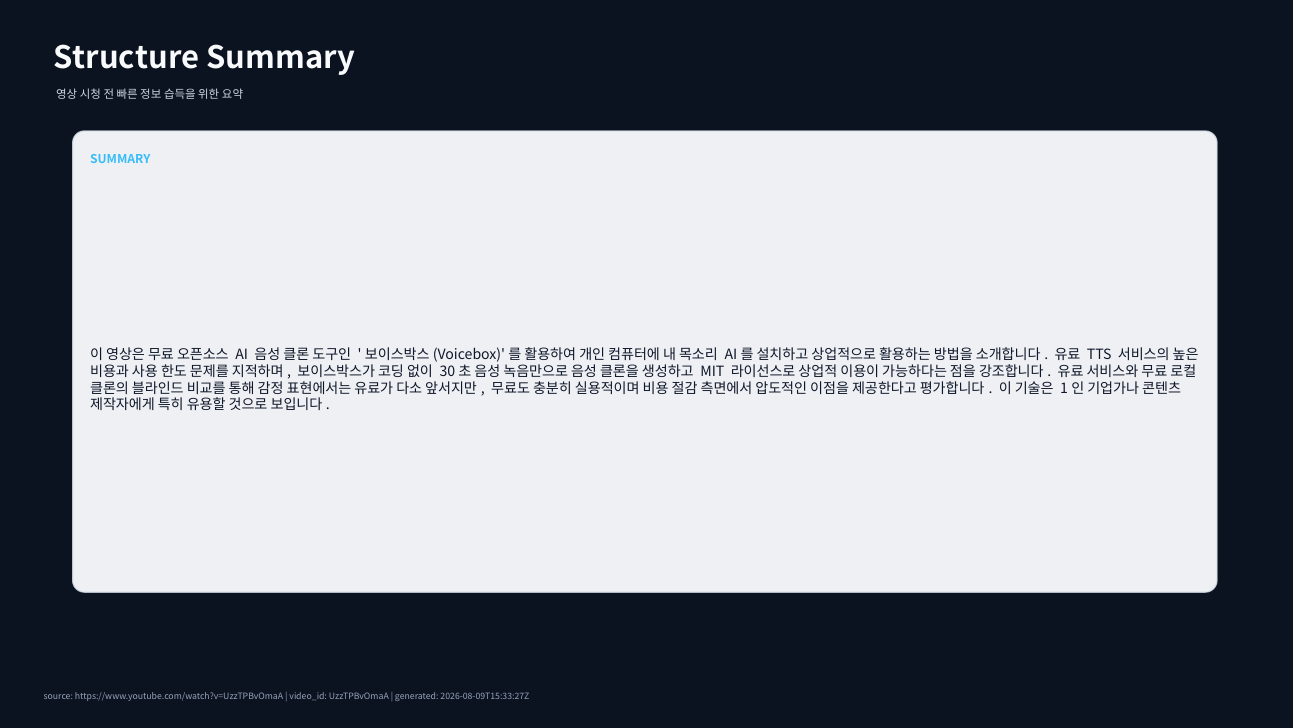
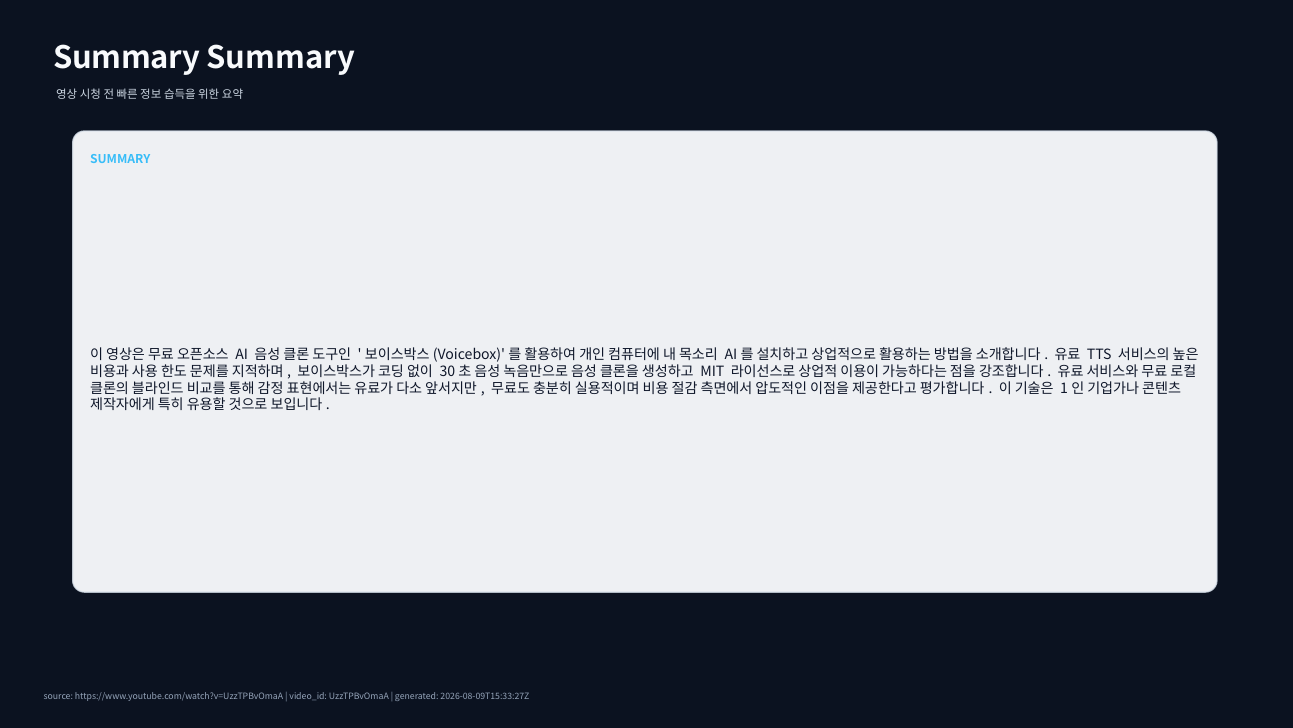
Structure at (126, 58): Structure -> Summary
